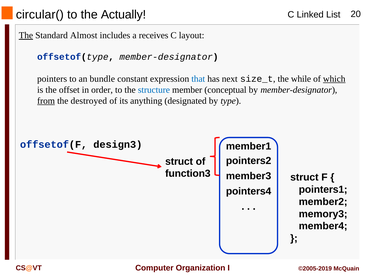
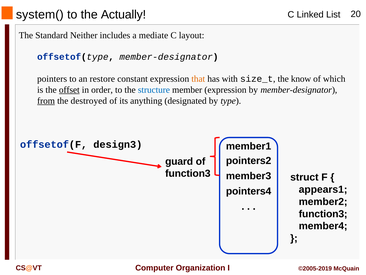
circular(: circular( -> system(
The at (26, 35) underline: present -> none
Almost: Almost -> Neither
receives: receives -> mediate
bundle: bundle -> restore
that colour: blue -> orange
next: next -> with
while: while -> know
which underline: present -> none
offset underline: none -> present
member conceptual: conceptual -> expression
struct at (179, 161): struct -> guard
pointers1: pointers1 -> appears1
memory3 at (323, 214): memory3 -> function3
